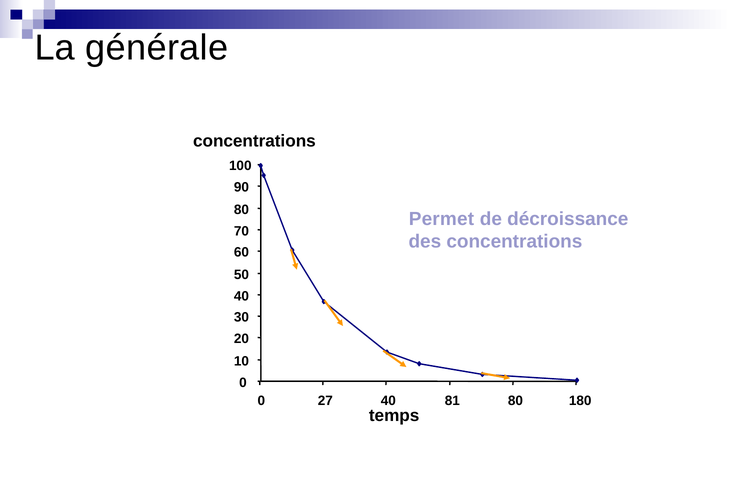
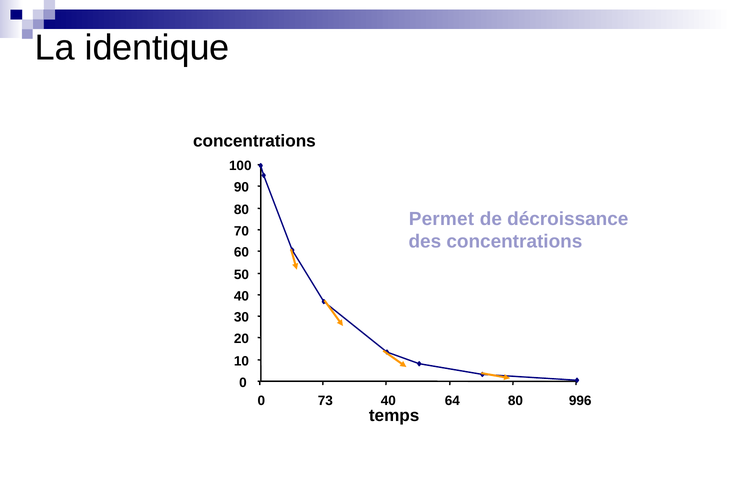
générale: générale -> identique
27: 27 -> 73
81: 81 -> 64
180: 180 -> 996
